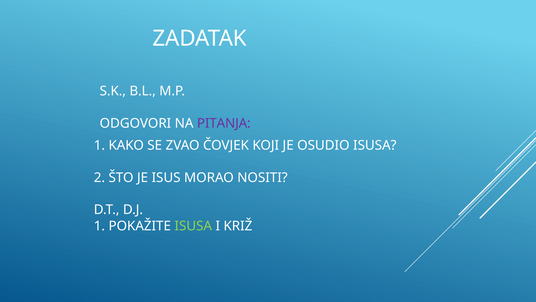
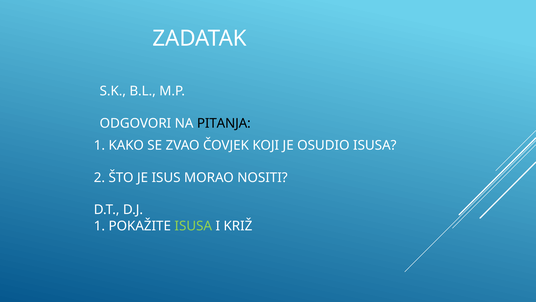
PITANJA colour: purple -> black
